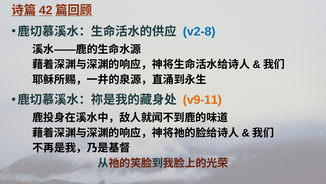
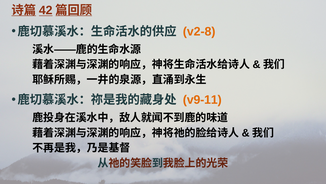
v2-8 colour: blue -> orange
